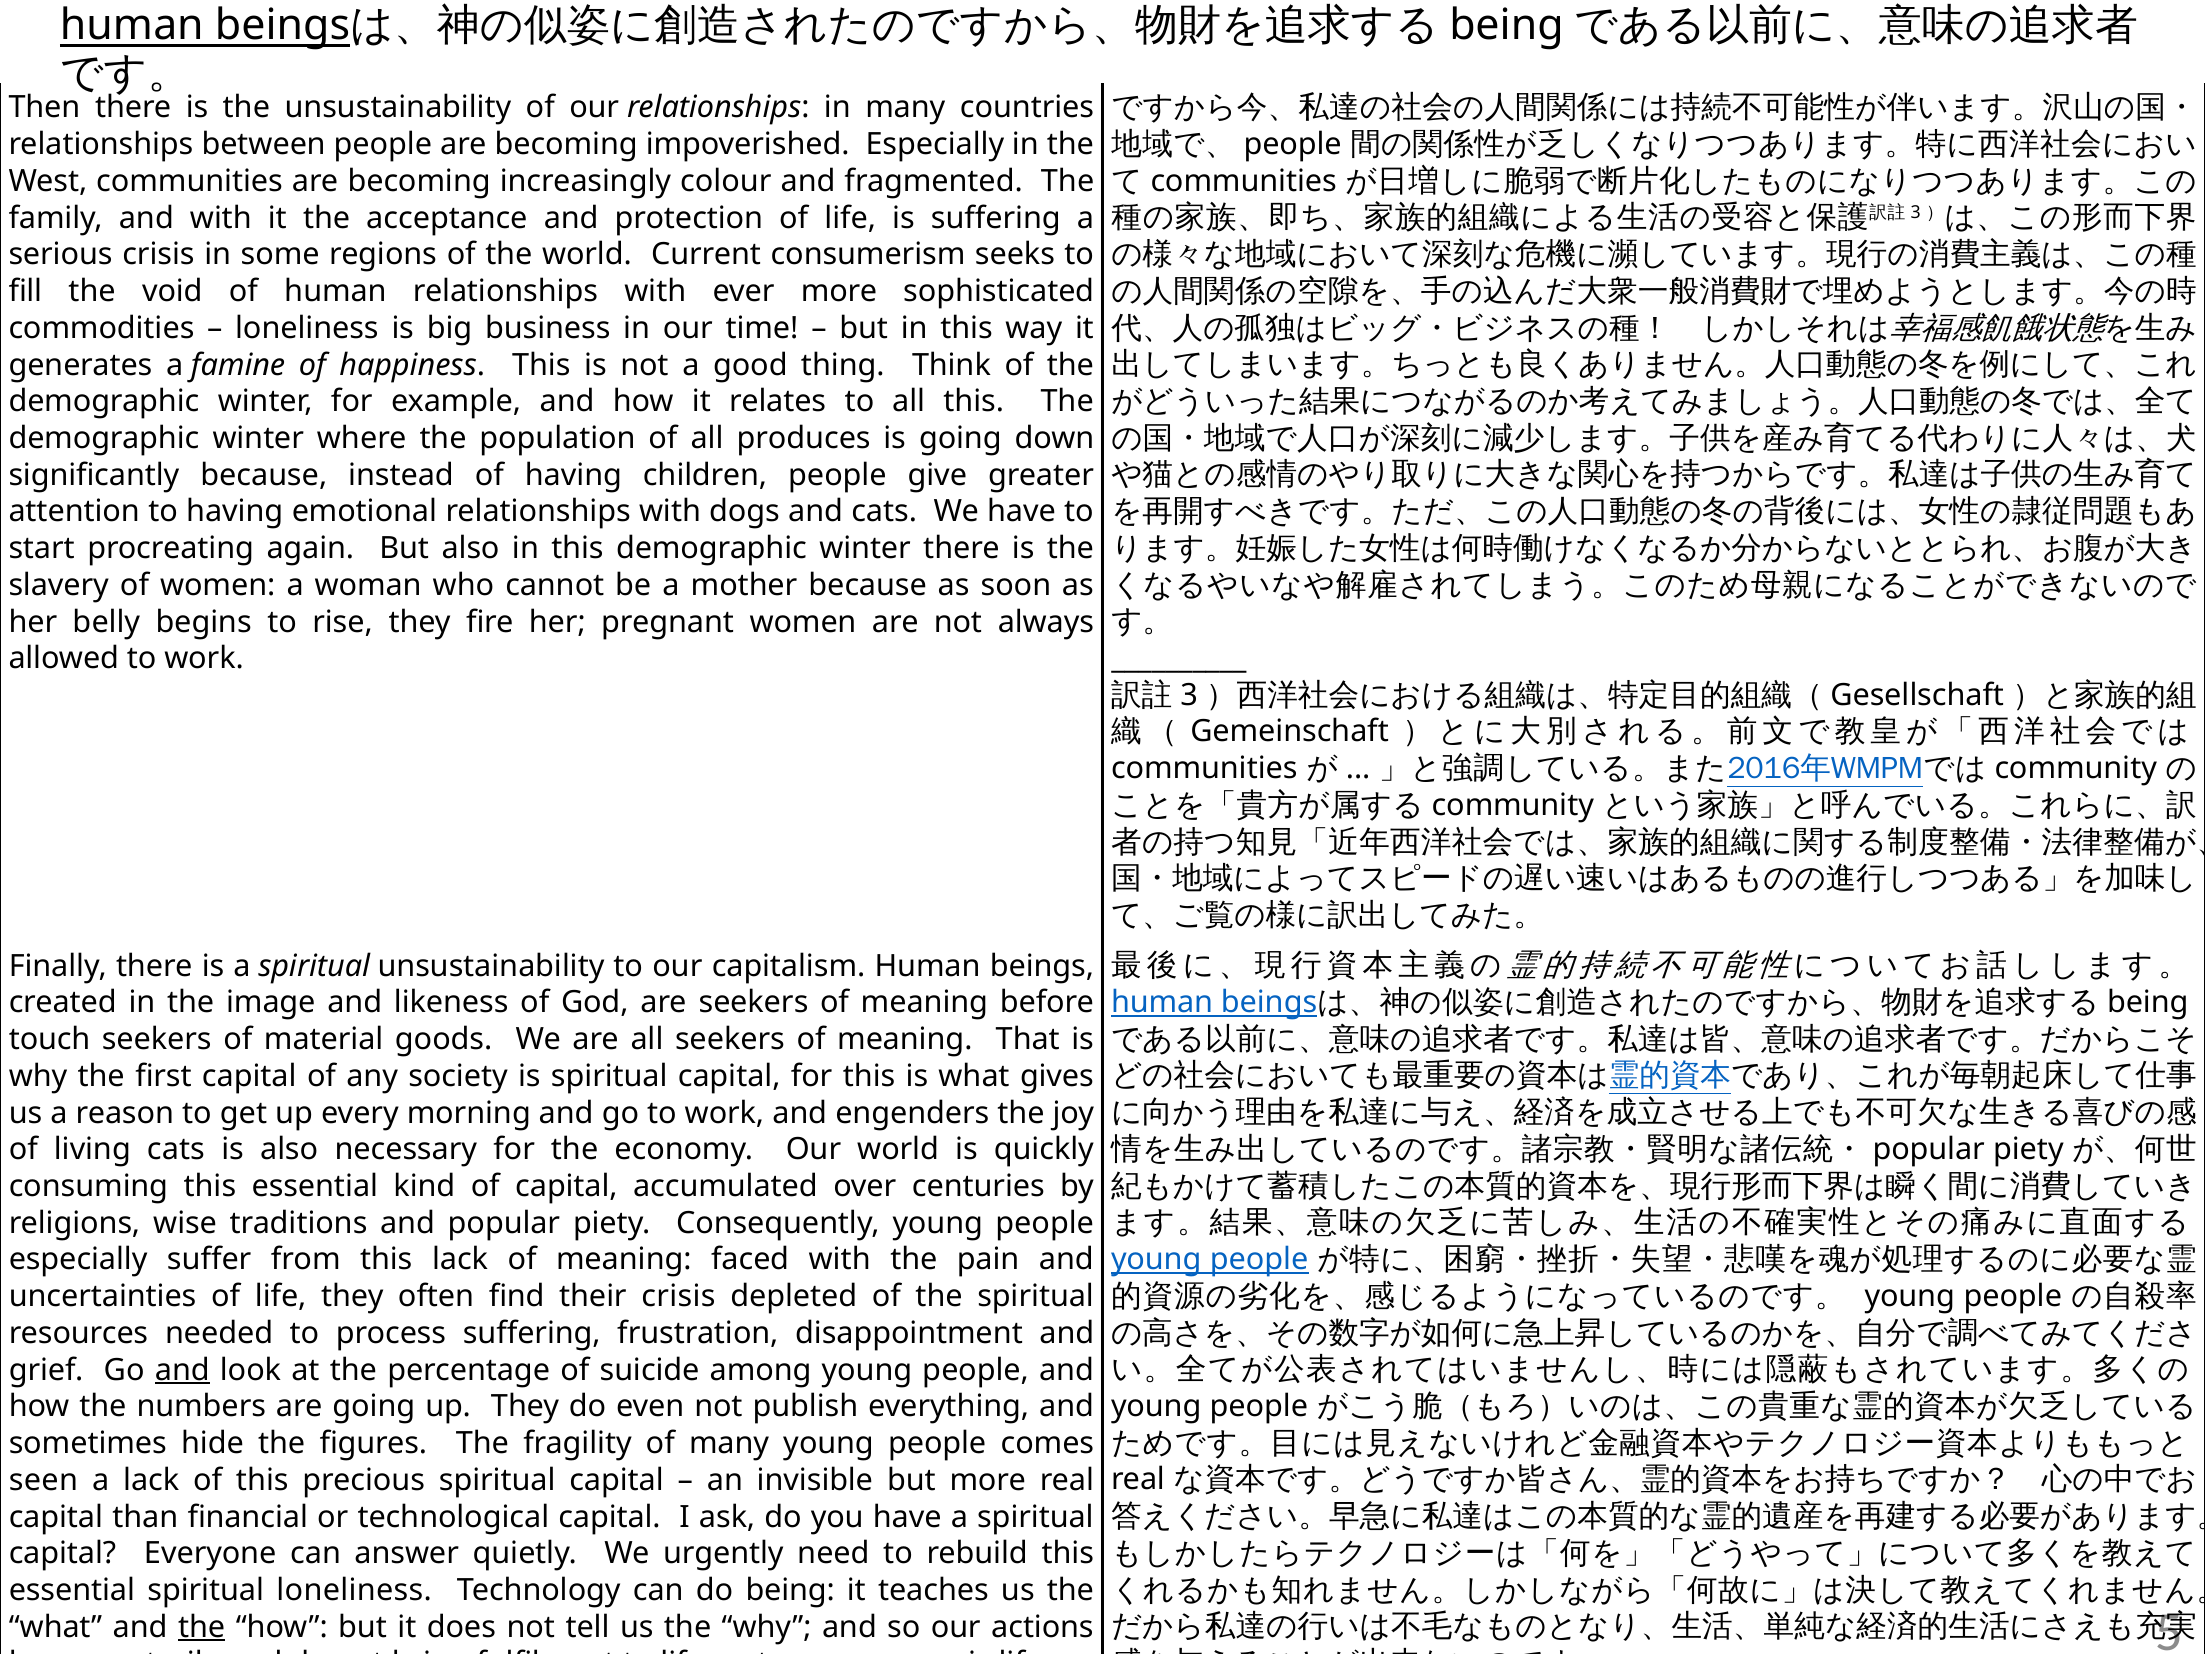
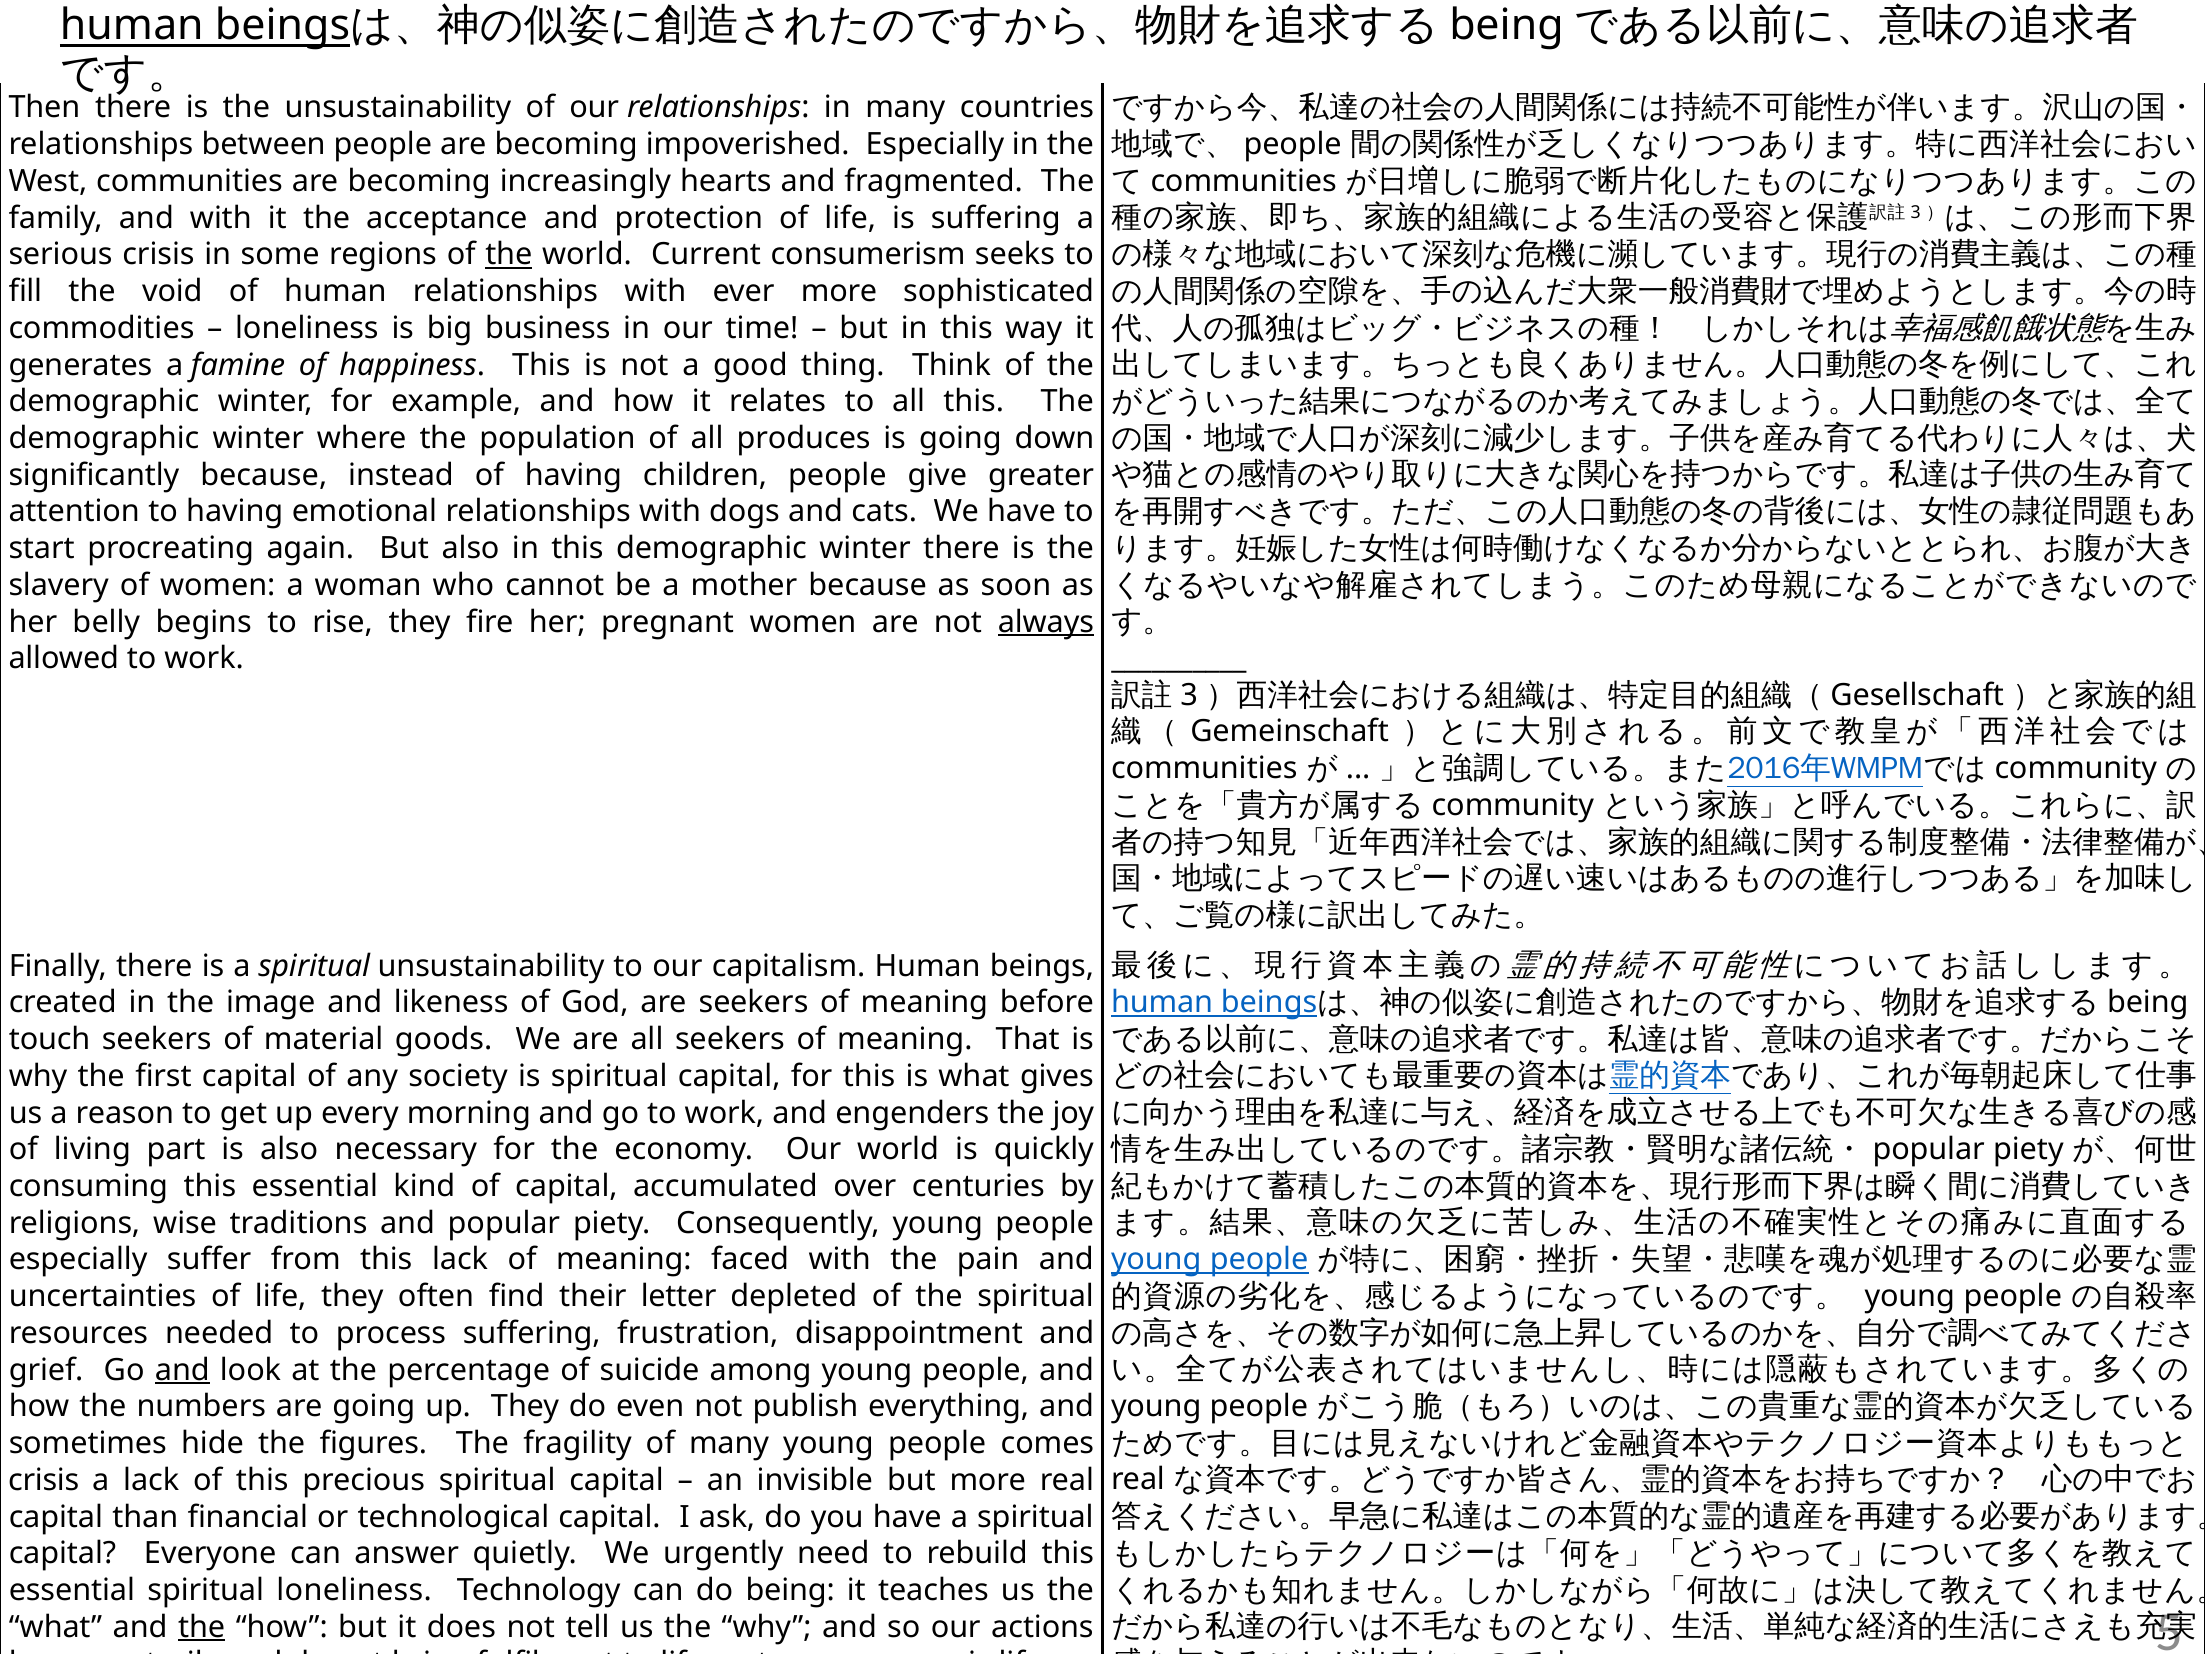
colour: colour -> hearts
the at (509, 255) underline: none -> present
always underline: none -> present
living cats: cats -> part
their crisis: crisis -> letter
seen at (43, 1480): seen -> crisis
